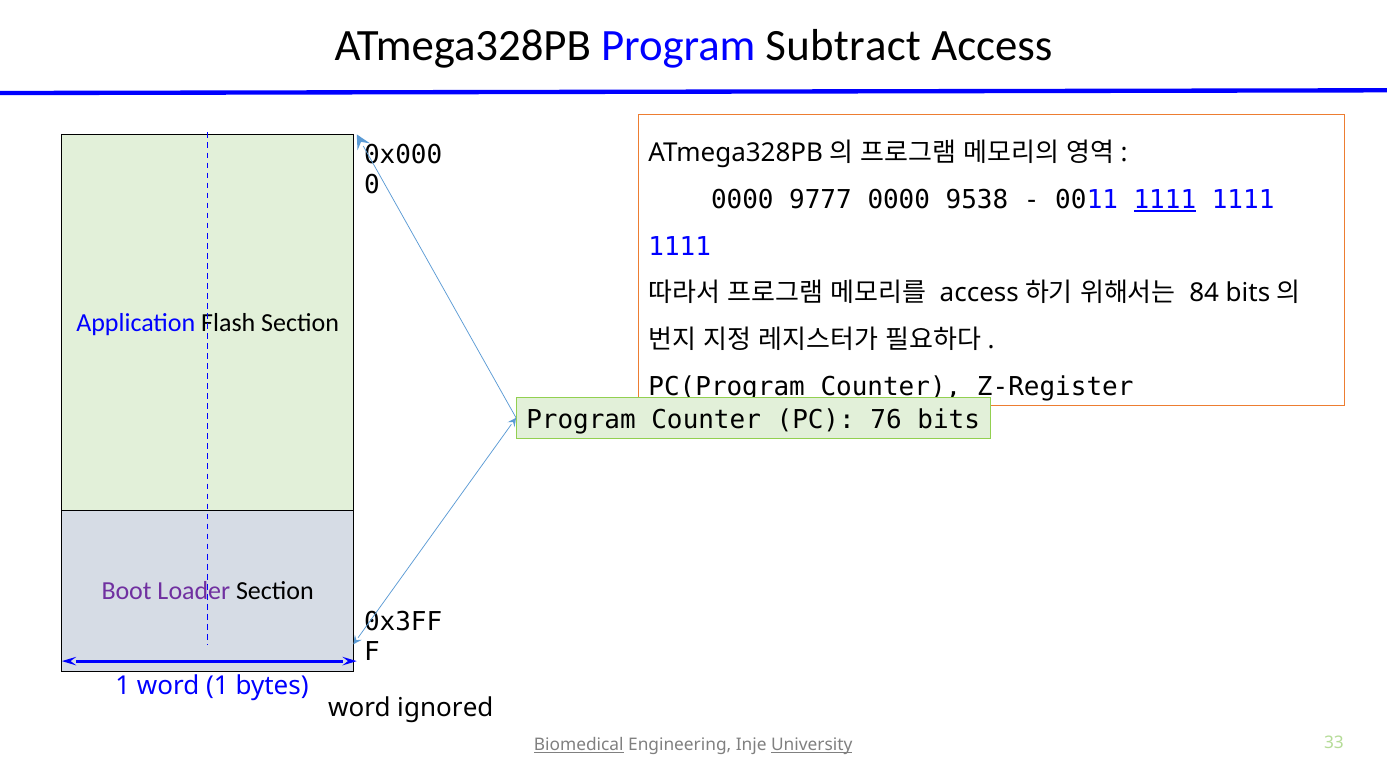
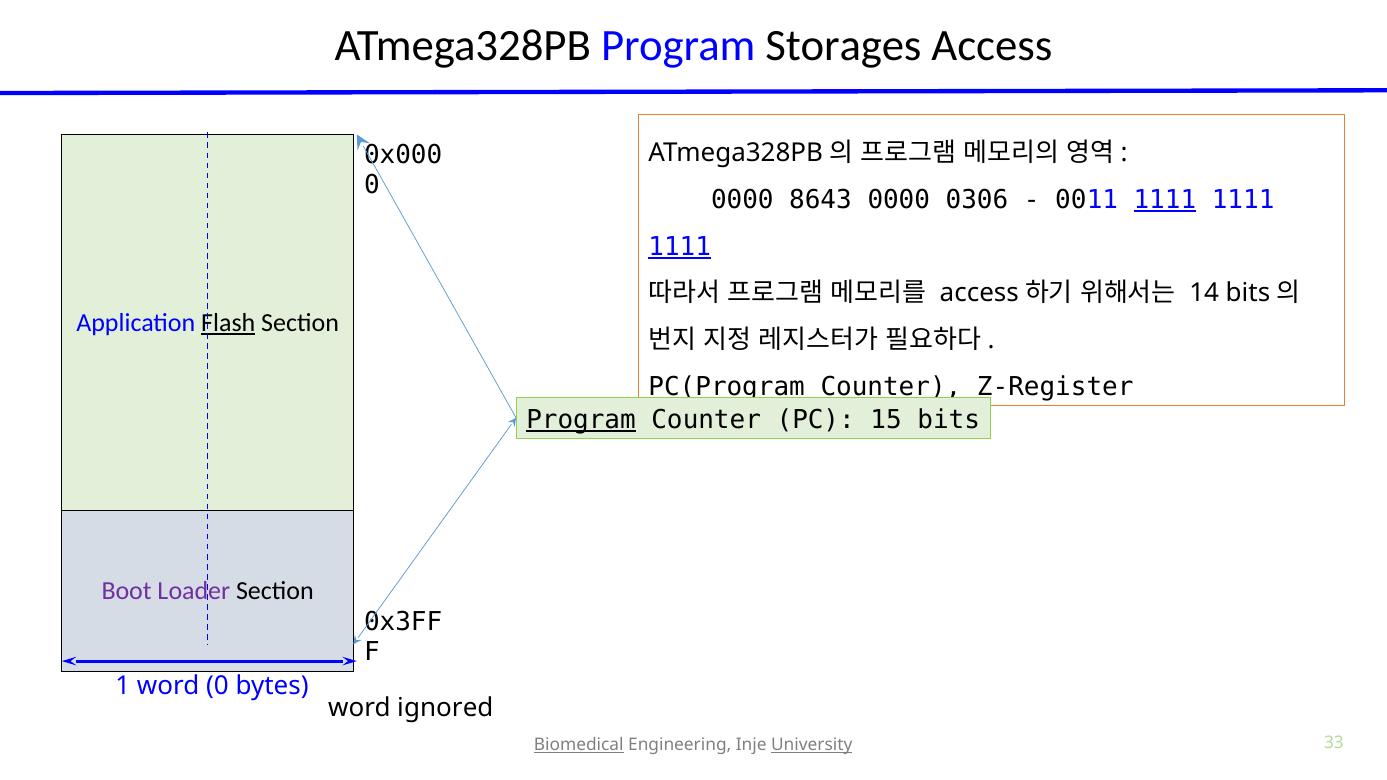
Subtract: Subtract -> Storages
9777: 9777 -> 8643
9538: 9538 -> 0306
1111 at (680, 247) underline: none -> present
84: 84 -> 14
Flash underline: none -> present
Program at (581, 420) underline: none -> present
76: 76 -> 15
word 1: 1 -> 0
